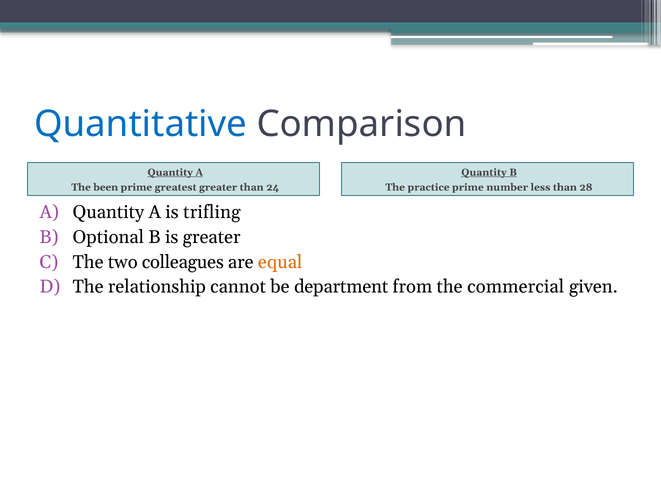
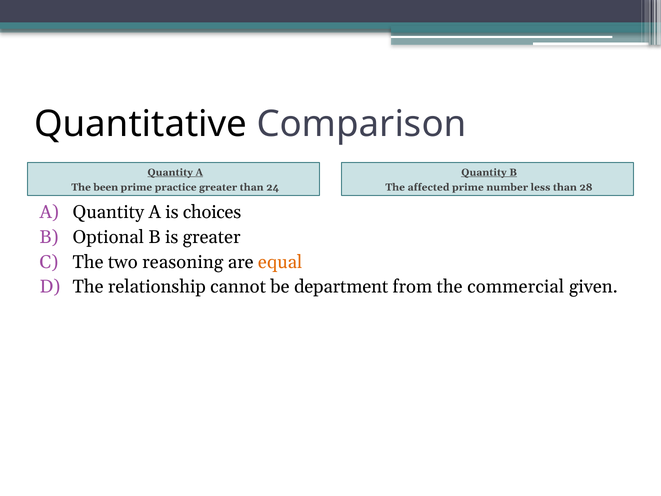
Quantitative colour: blue -> black
greatest: greatest -> practice
practice: practice -> affected
trifling: trifling -> choices
colleagues: colleagues -> reasoning
